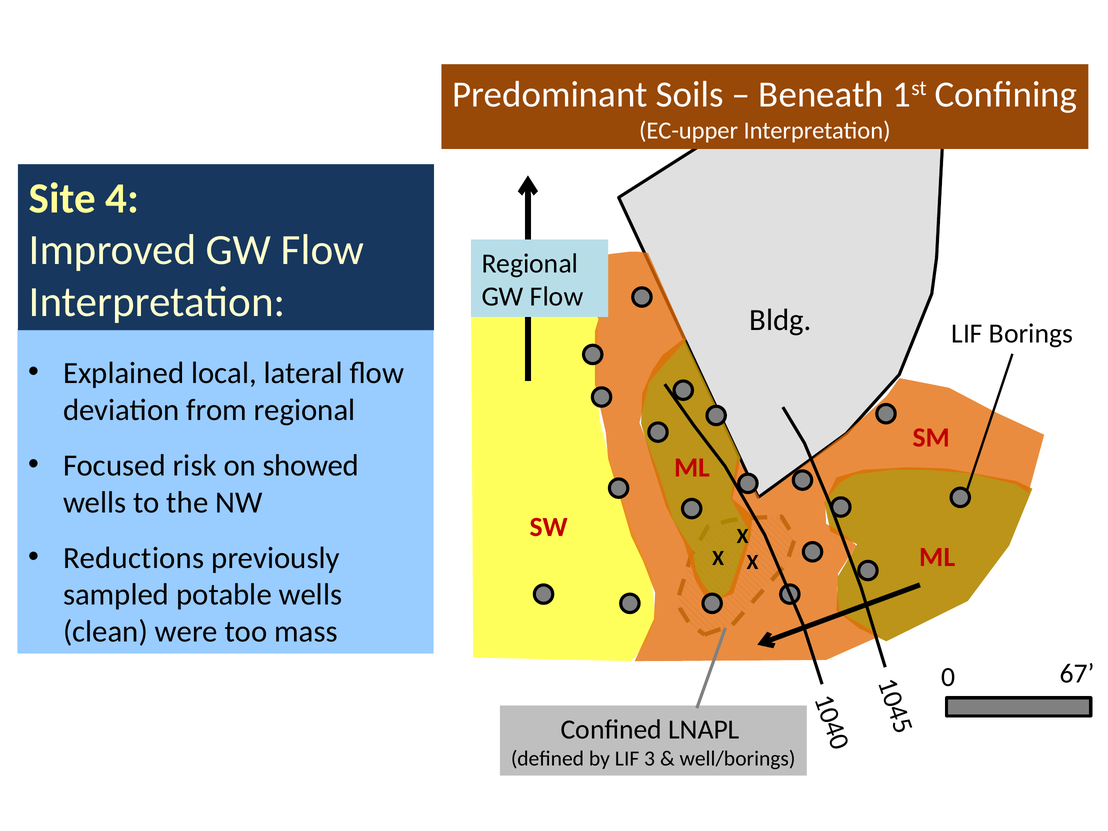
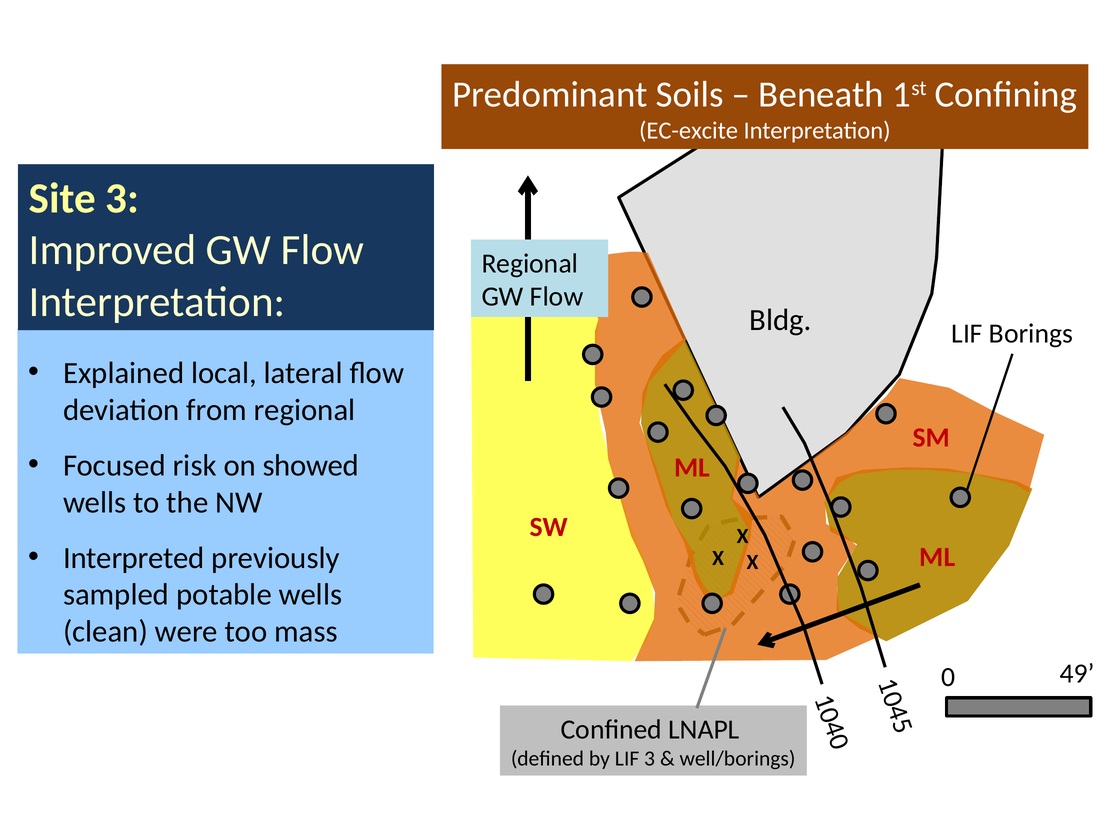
EC-upper: EC-upper -> EC-excite
Site 4: 4 -> 3
Reductions: Reductions -> Interpreted
67: 67 -> 49
